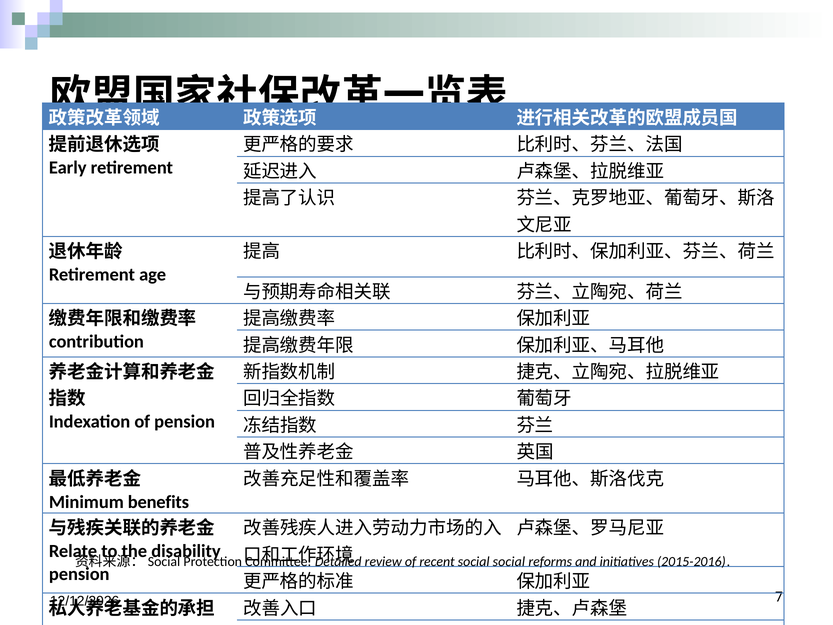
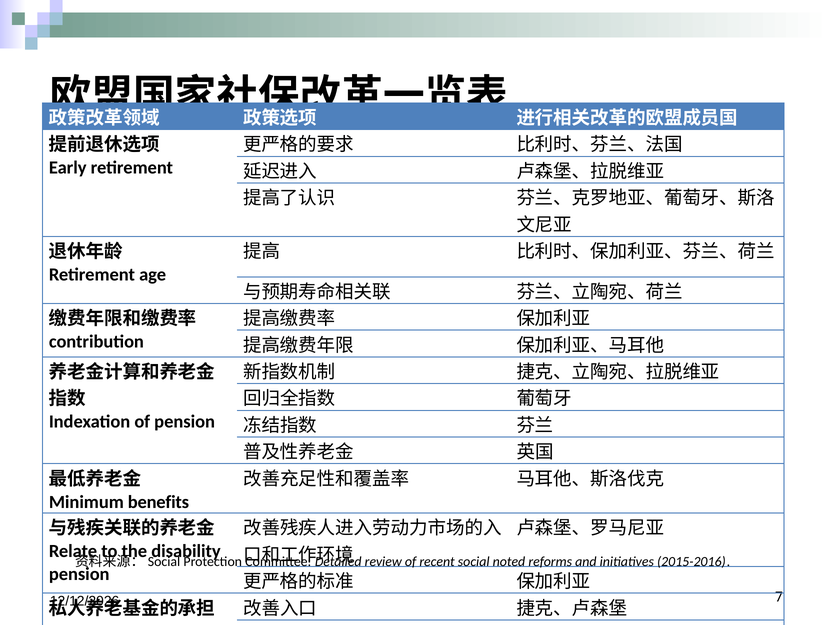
social social: social -> noted
